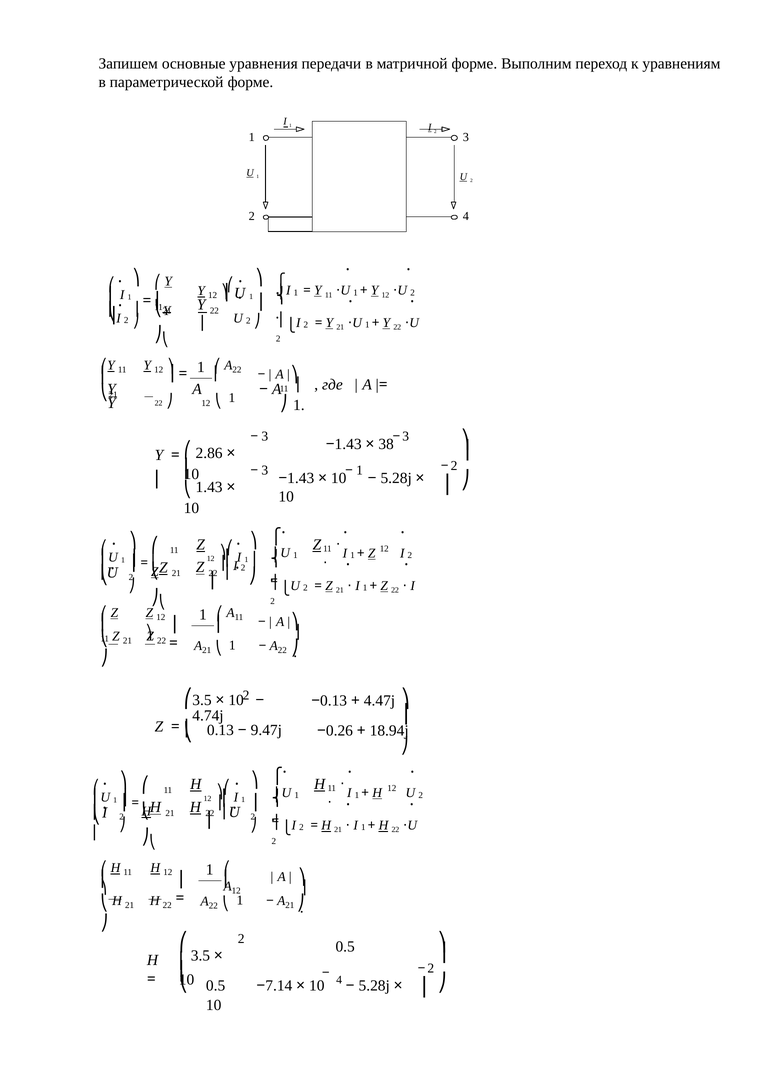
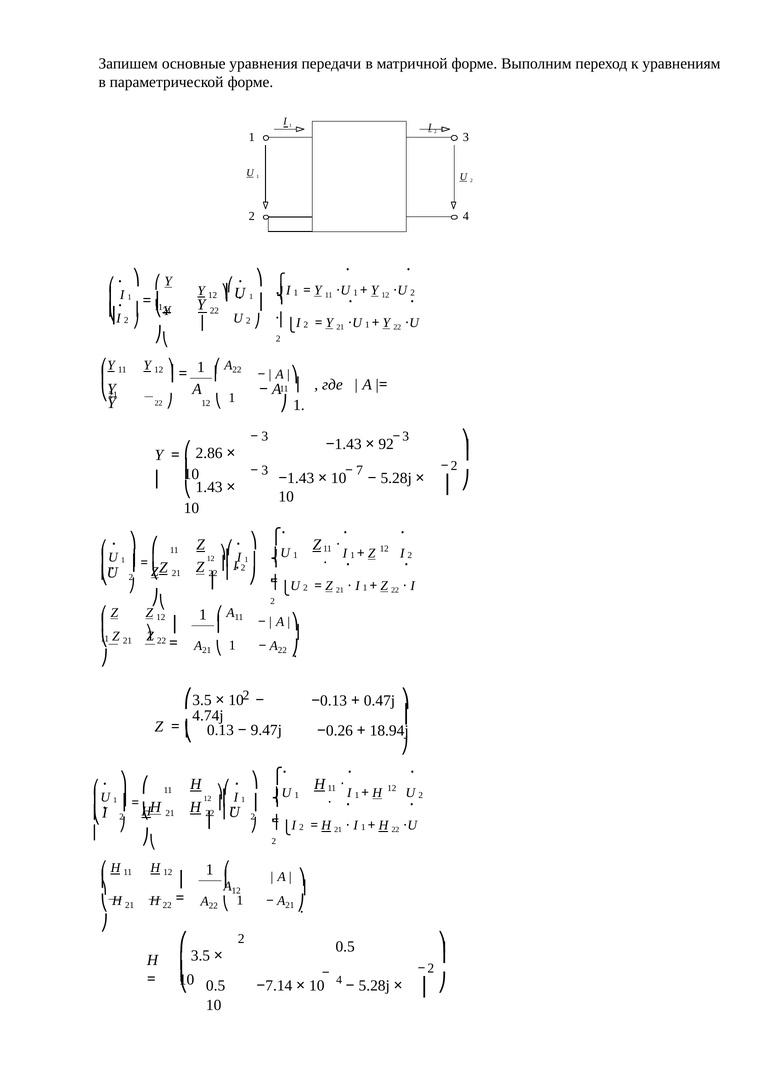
38: 38 -> 92
1 at (360, 470): 1 -> 7
4.47j: 4.47j -> 0.47j
